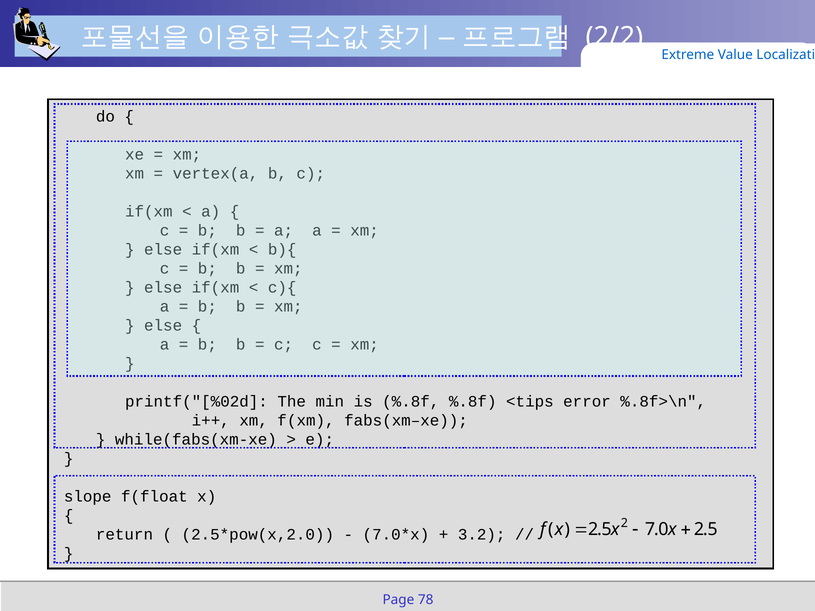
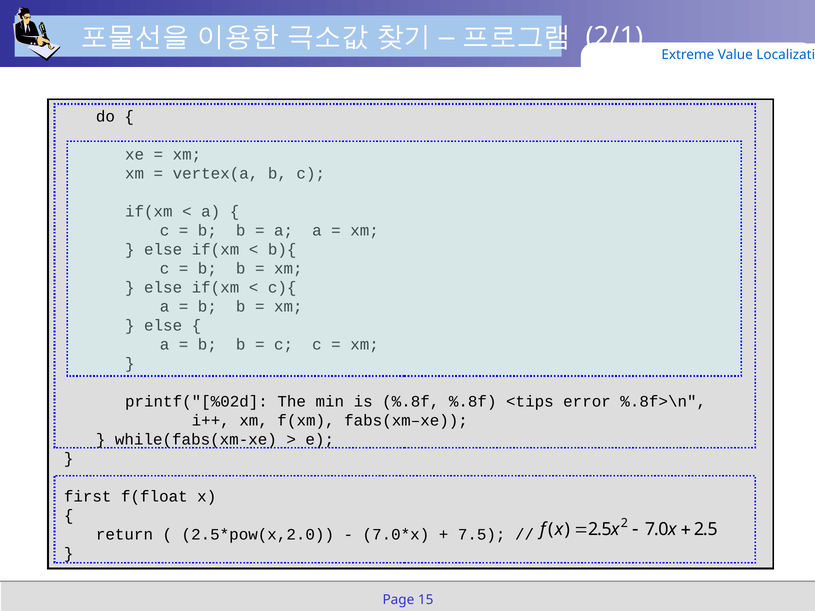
2/2: 2/2 -> 2/1
slope: slope -> first
3.2: 3.2 -> 7.5
78: 78 -> 15
